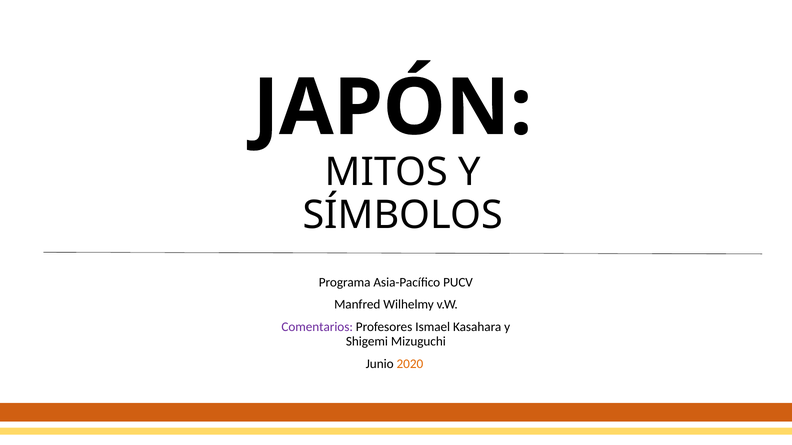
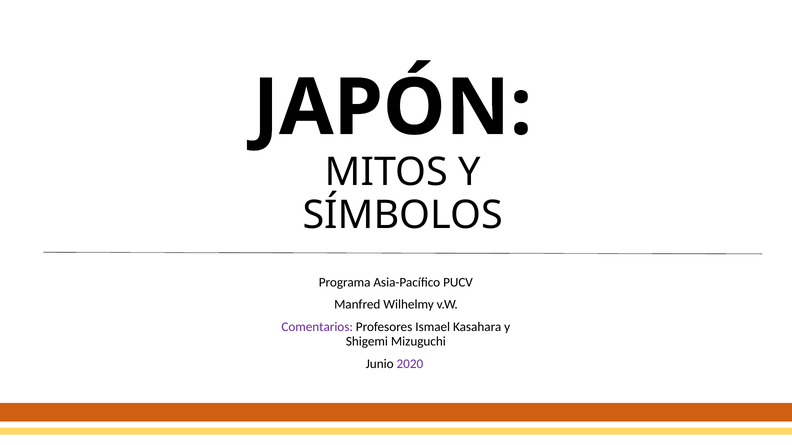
2020 colour: orange -> purple
